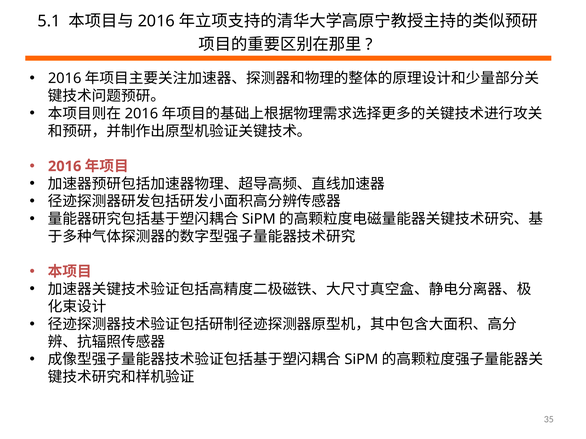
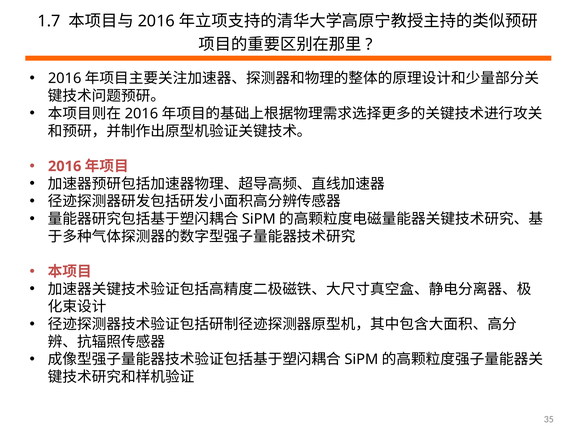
5.1: 5.1 -> 1.7
